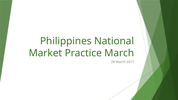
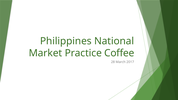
Practice March: March -> Coffee
